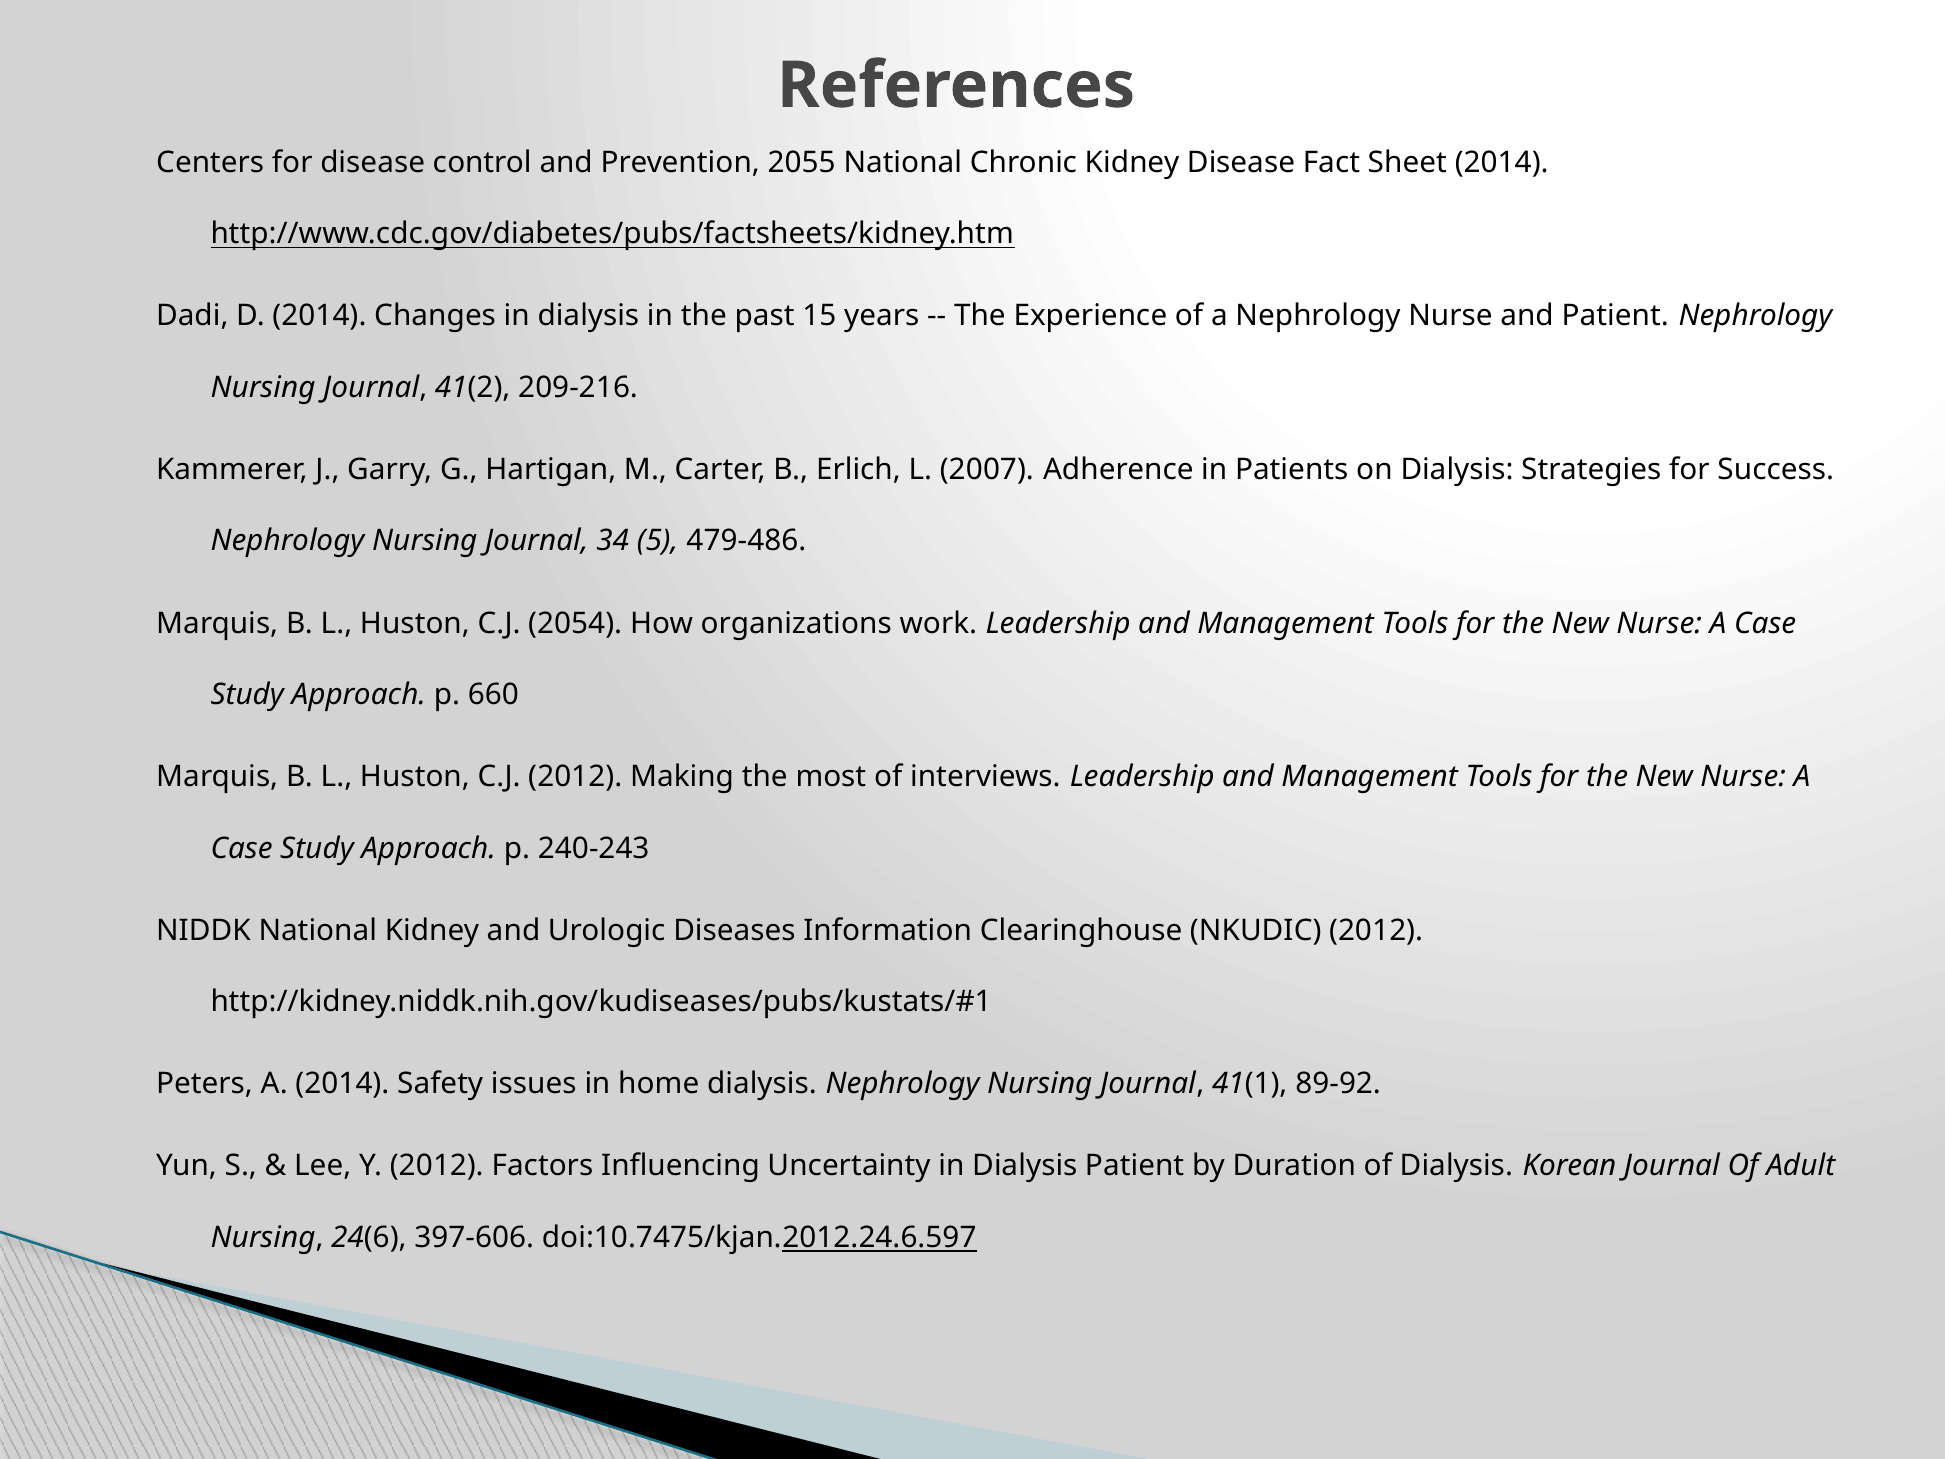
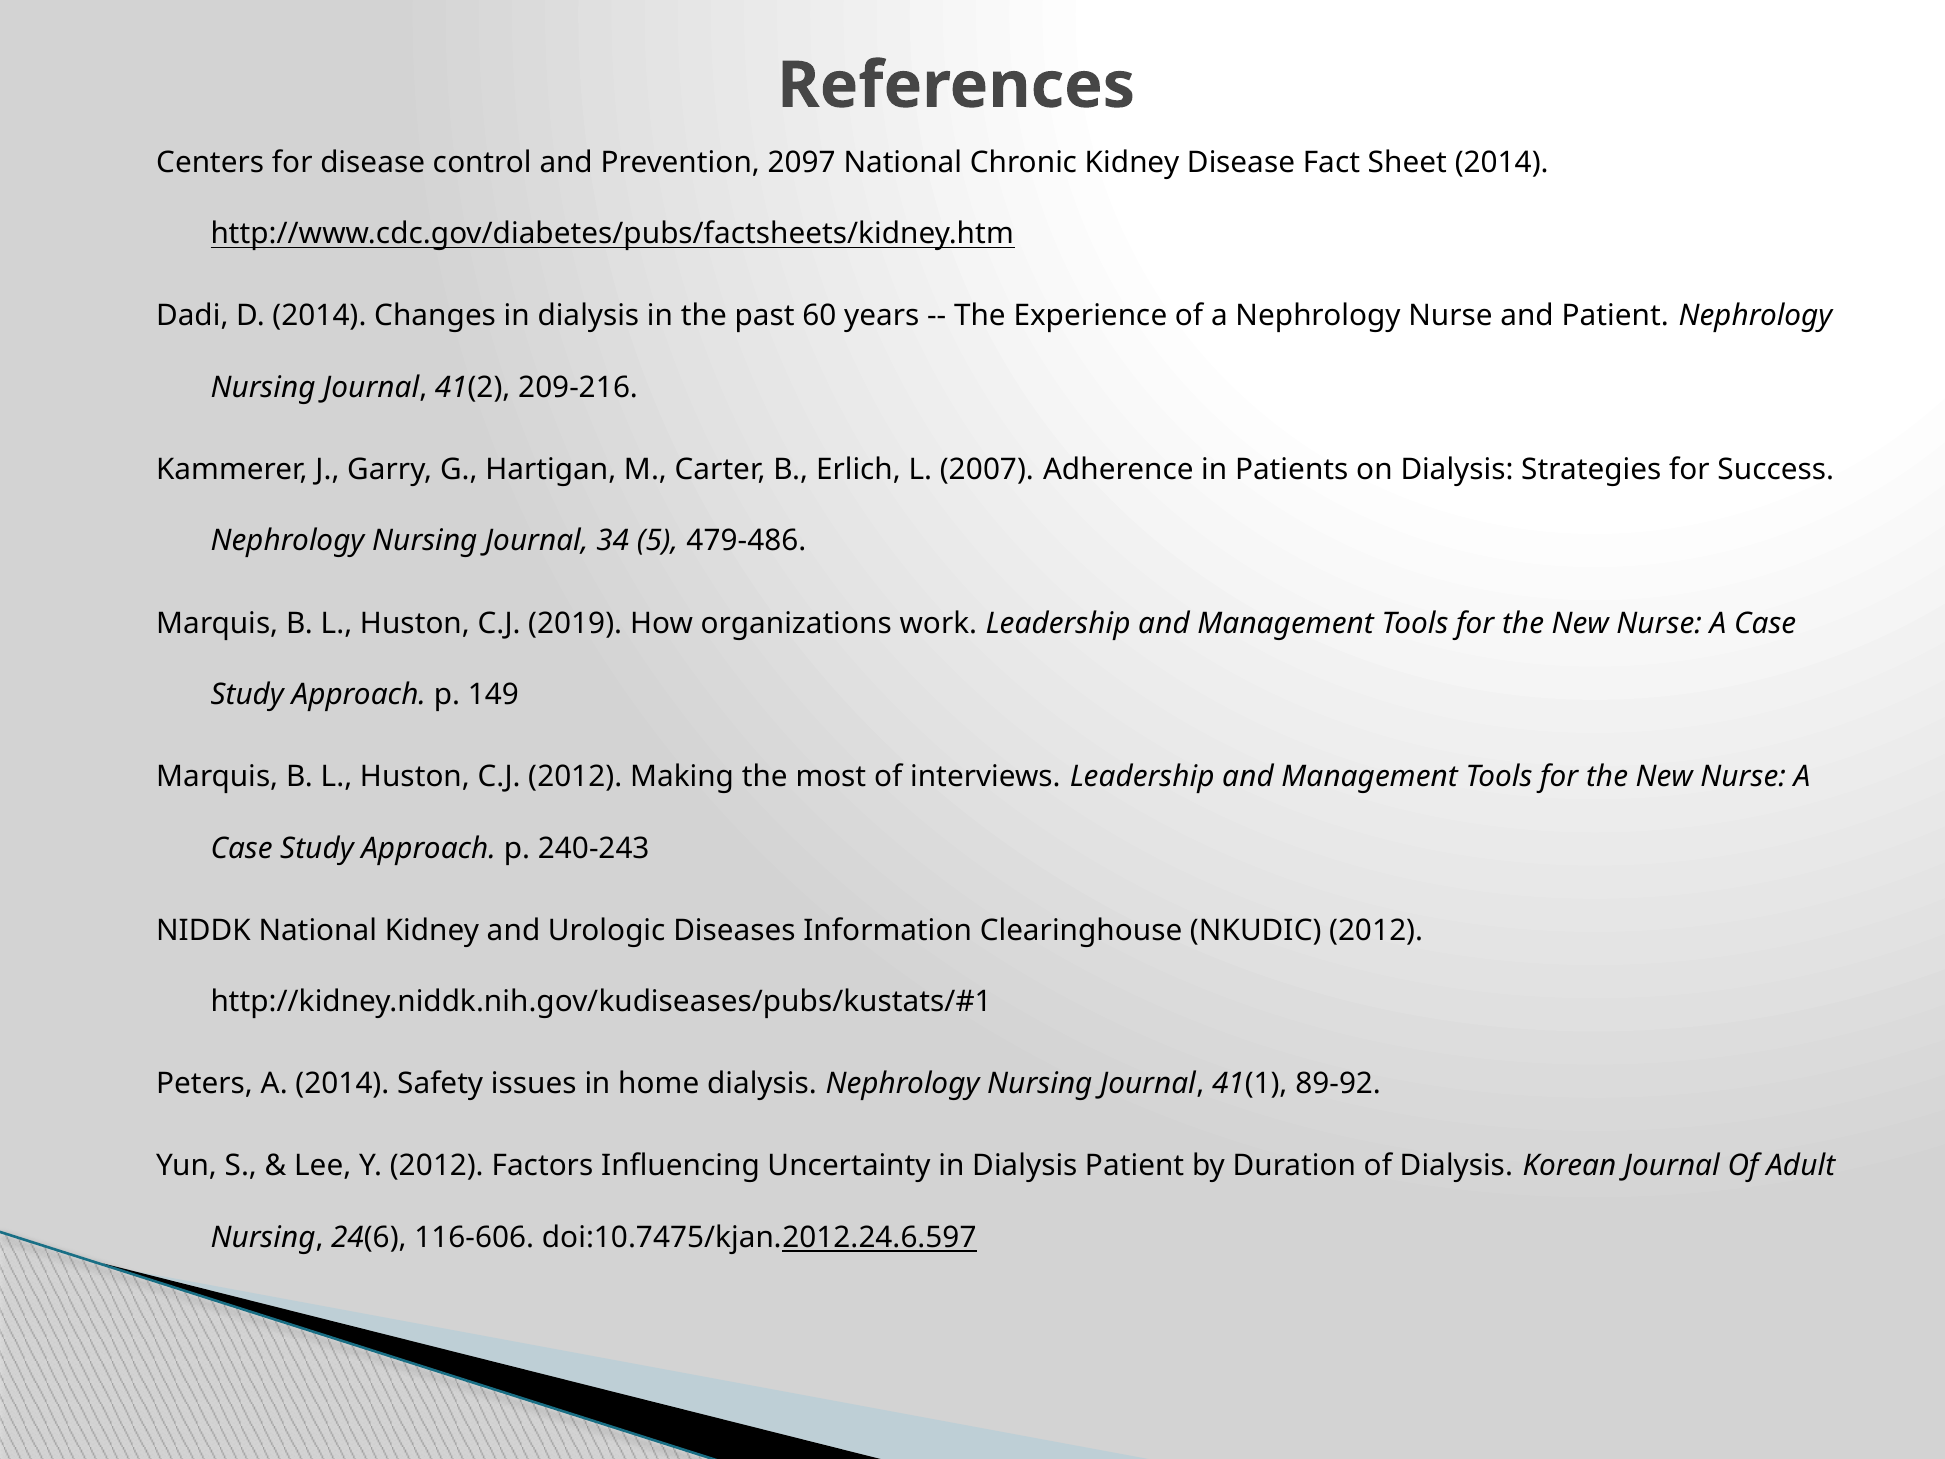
2055: 2055 -> 2097
15: 15 -> 60
2054: 2054 -> 2019
660: 660 -> 149
397-606: 397-606 -> 116-606
